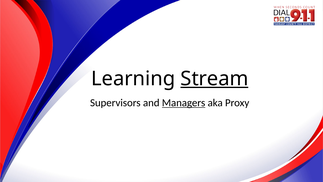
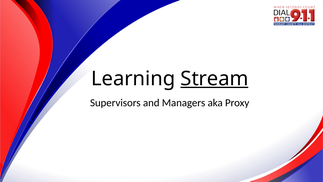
Managers underline: present -> none
